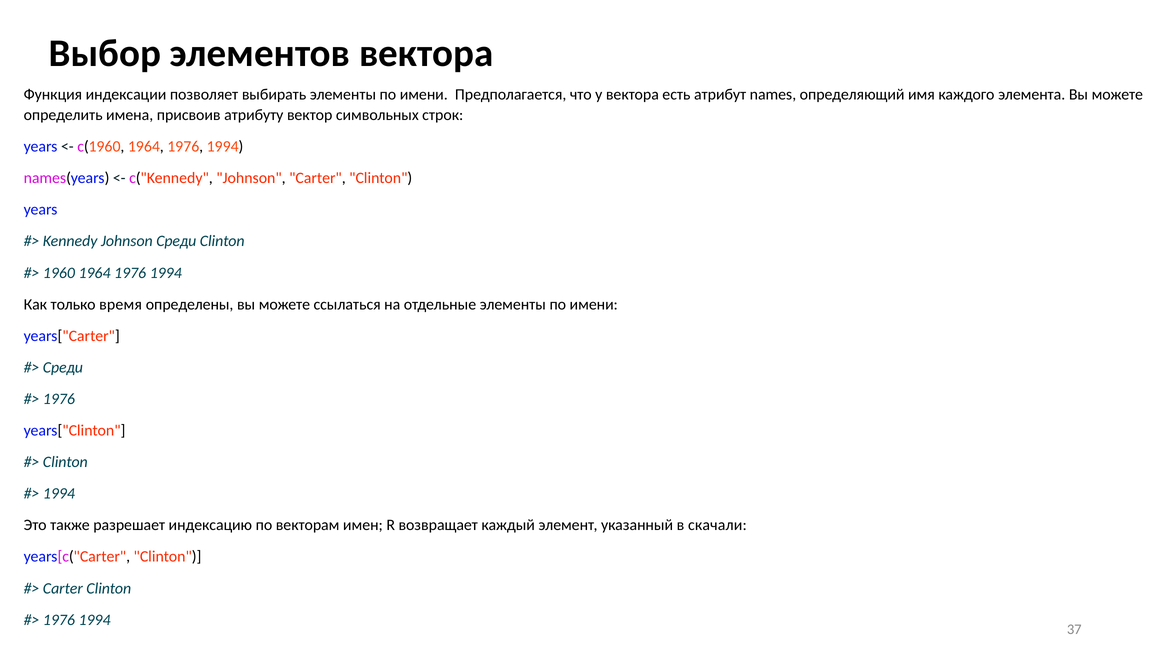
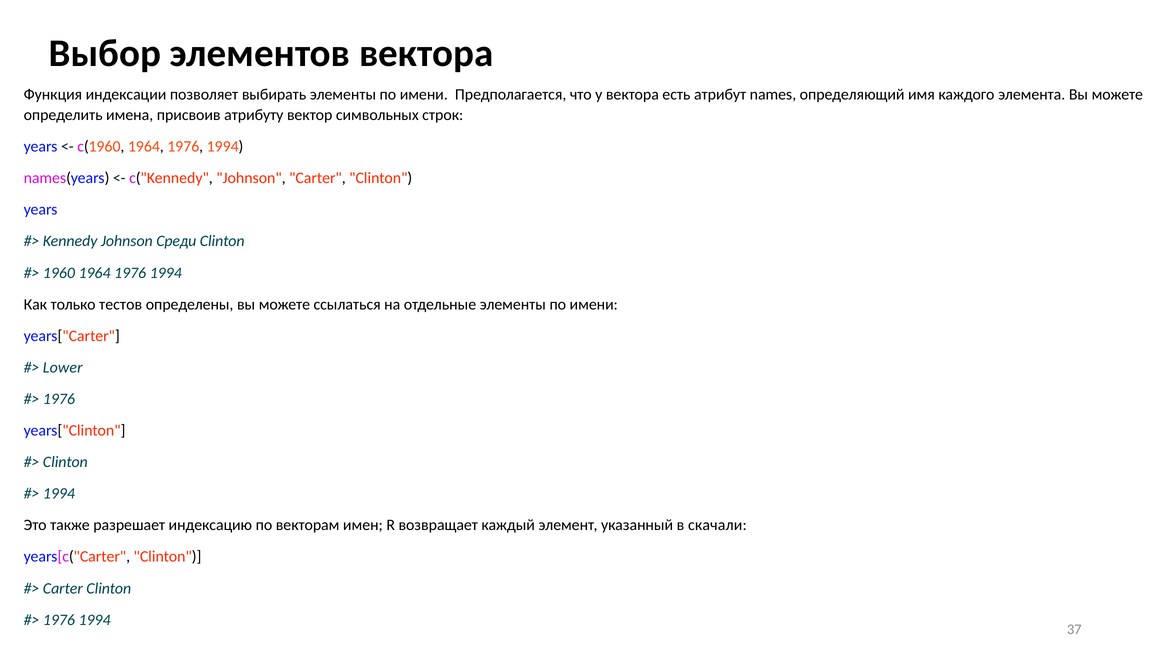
время: время -> тестов
Среди at (63, 367): Среди -> Lower
